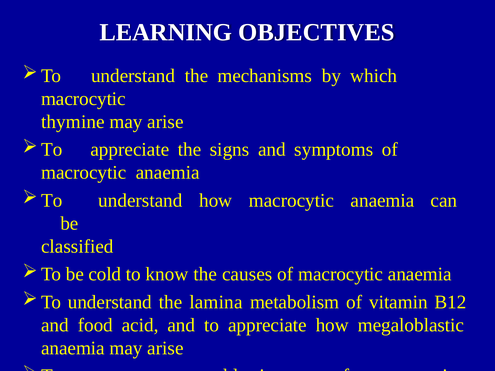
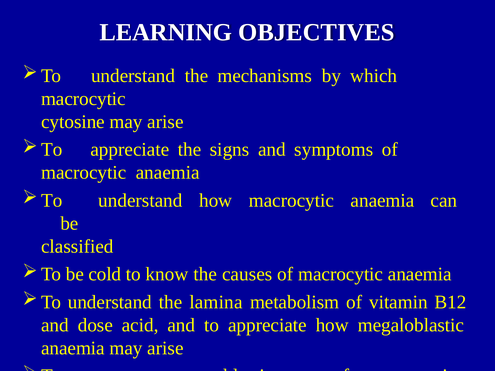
thymine: thymine -> cytosine
food: food -> dose
